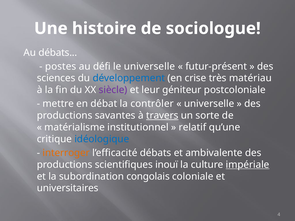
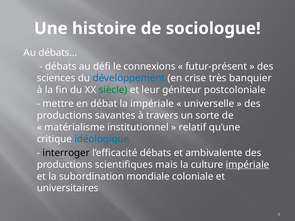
postes at (61, 66): postes -> débats
le universelle: universelle -> connexions
matériau: matériau -> banquier
siècle colour: purple -> green
la contrôler: contrôler -> impériale
travers underline: present -> none
interroger colour: orange -> black
inouï: inouï -> mais
congolais: congolais -> mondiale
